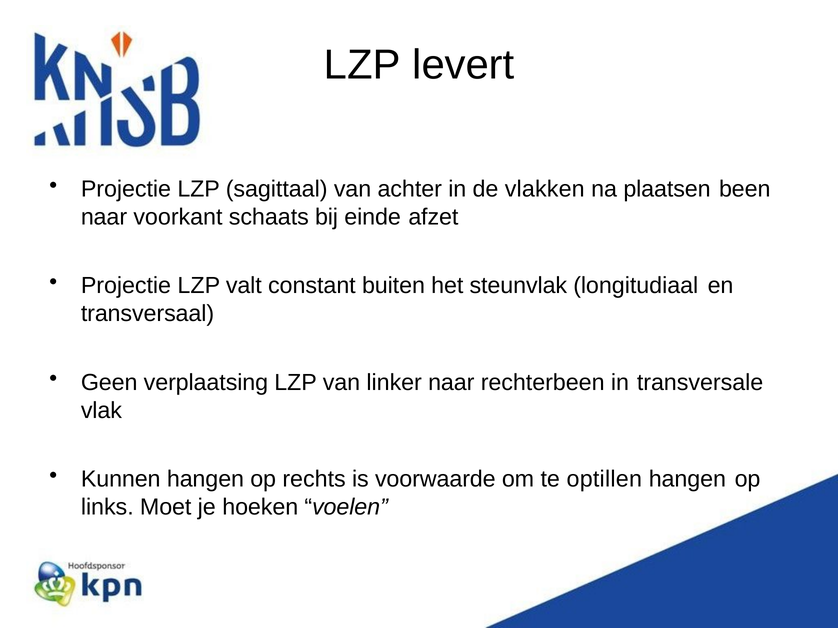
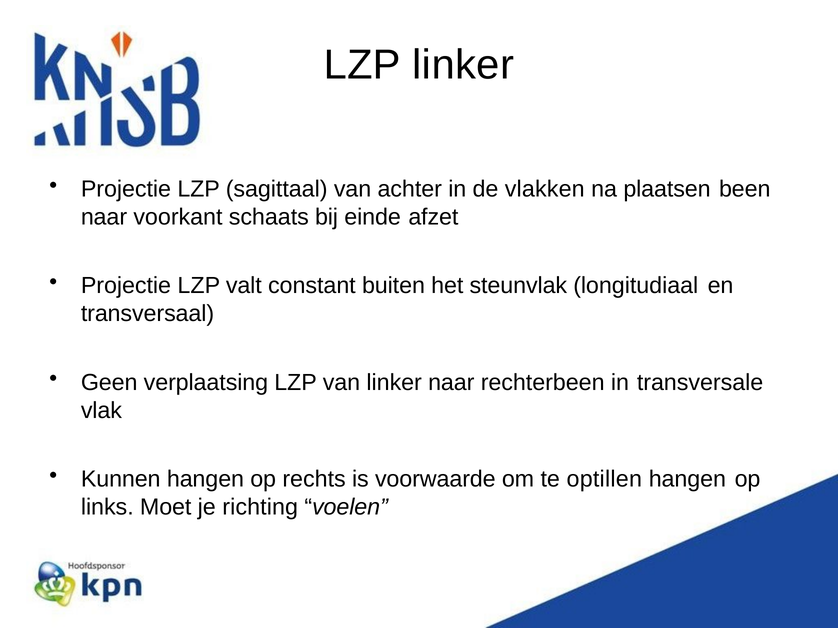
LZP levert: levert -> linker
hoeken: hoeken -> richting
